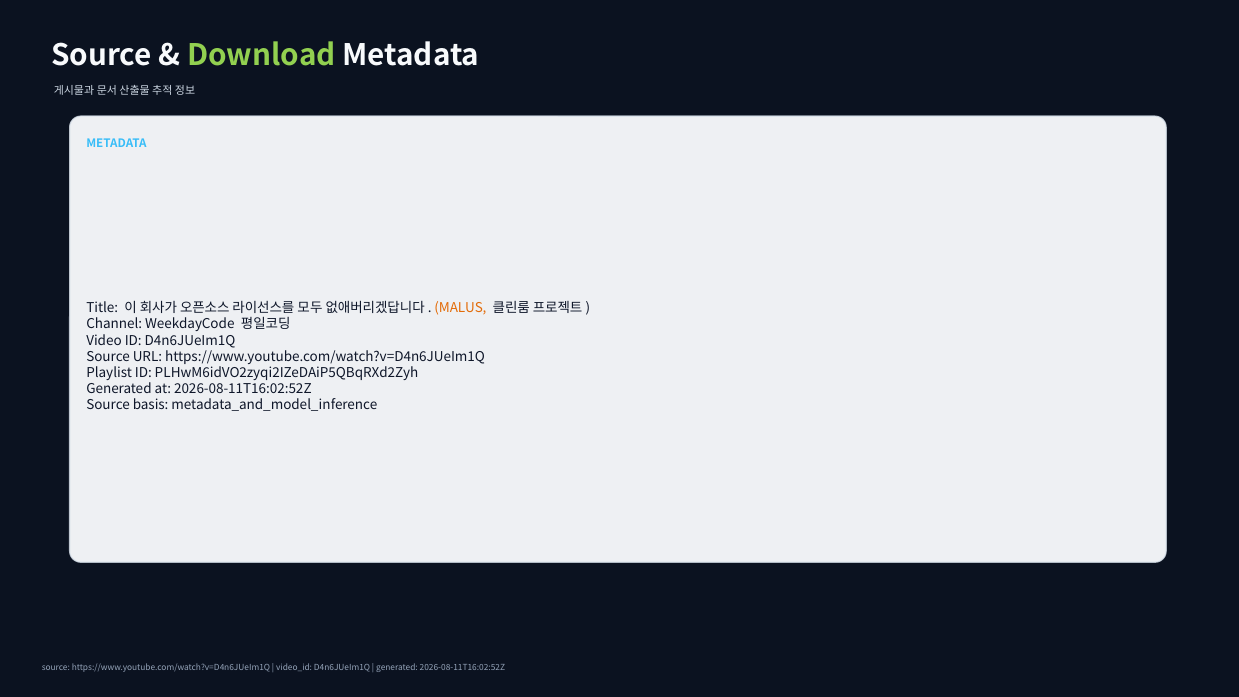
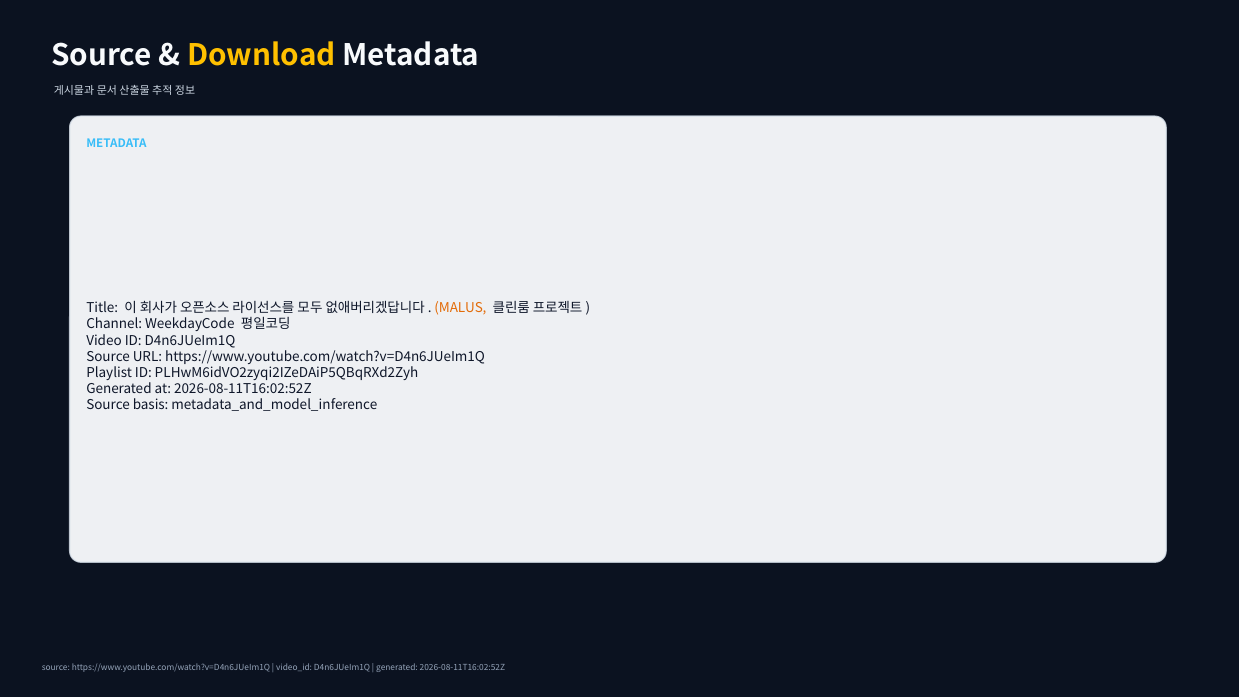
Download colour: light green -> yellow
